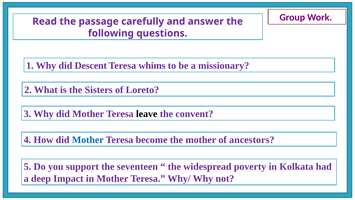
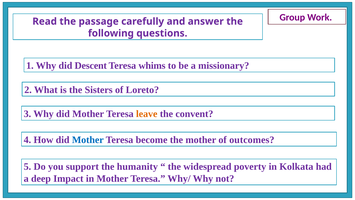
leave colour: black -> orange
ancestors: ancestors -> outcomes
seventeen: seventeen -> humanity
